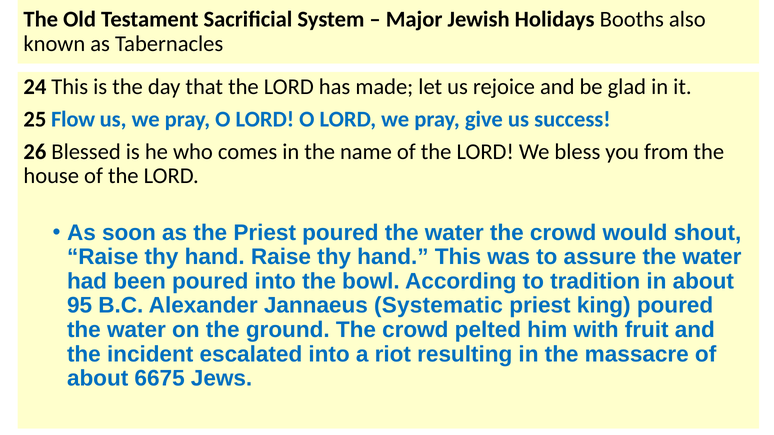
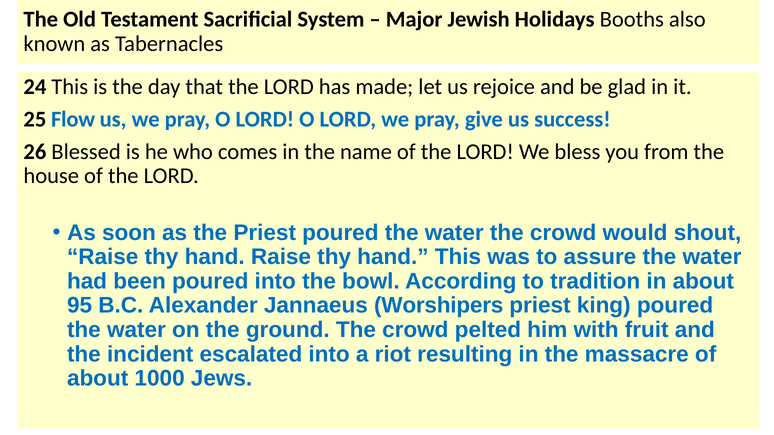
Systematic: Systematic -> Worshipers
6675: 6675 -> 1000
